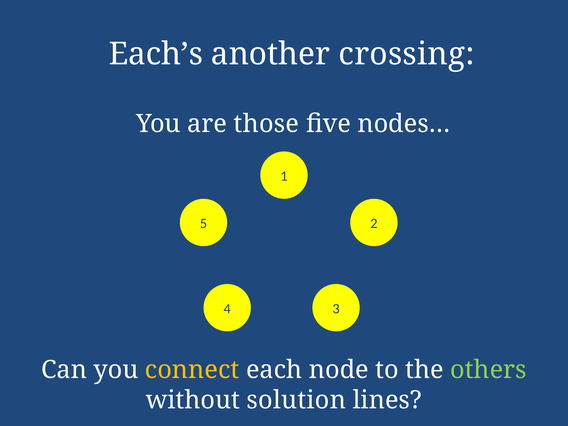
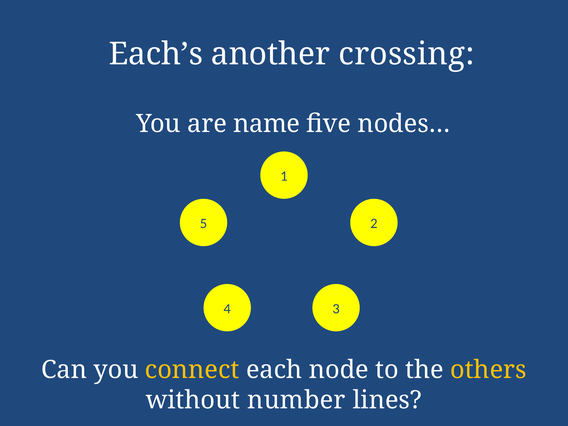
those: those -> name
others colour: light green -> yellow
solution: solution -> number
